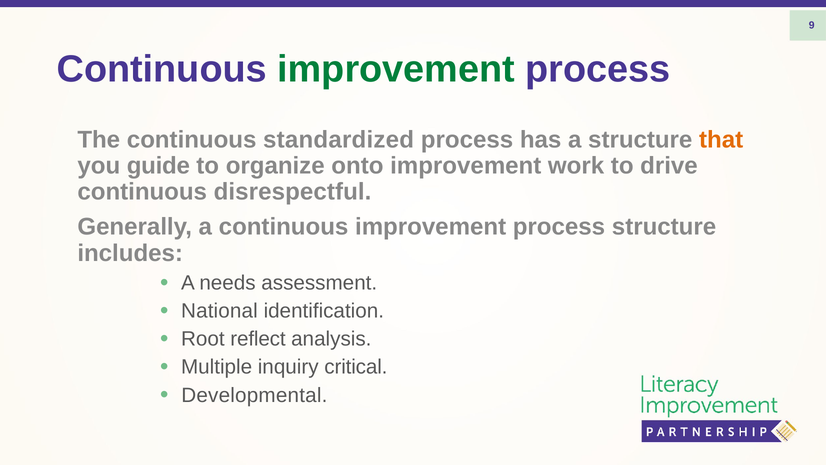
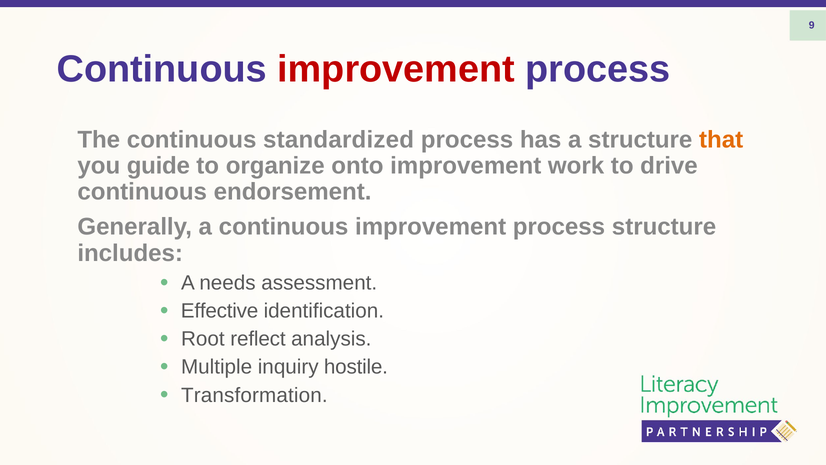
improvement at (396, 69) colour: green -> red
disrespectful: disrespectful -> endorsement
National: National -> Effective
critical: critical -> hostile
Developmental: Developmental -> Transformation
